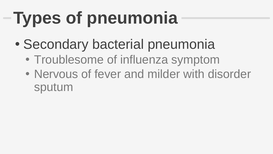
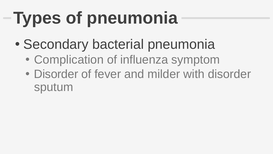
Troublesome: Troublesome -> Complication
Nervous at (56, 74): Nervous -> Disorder
